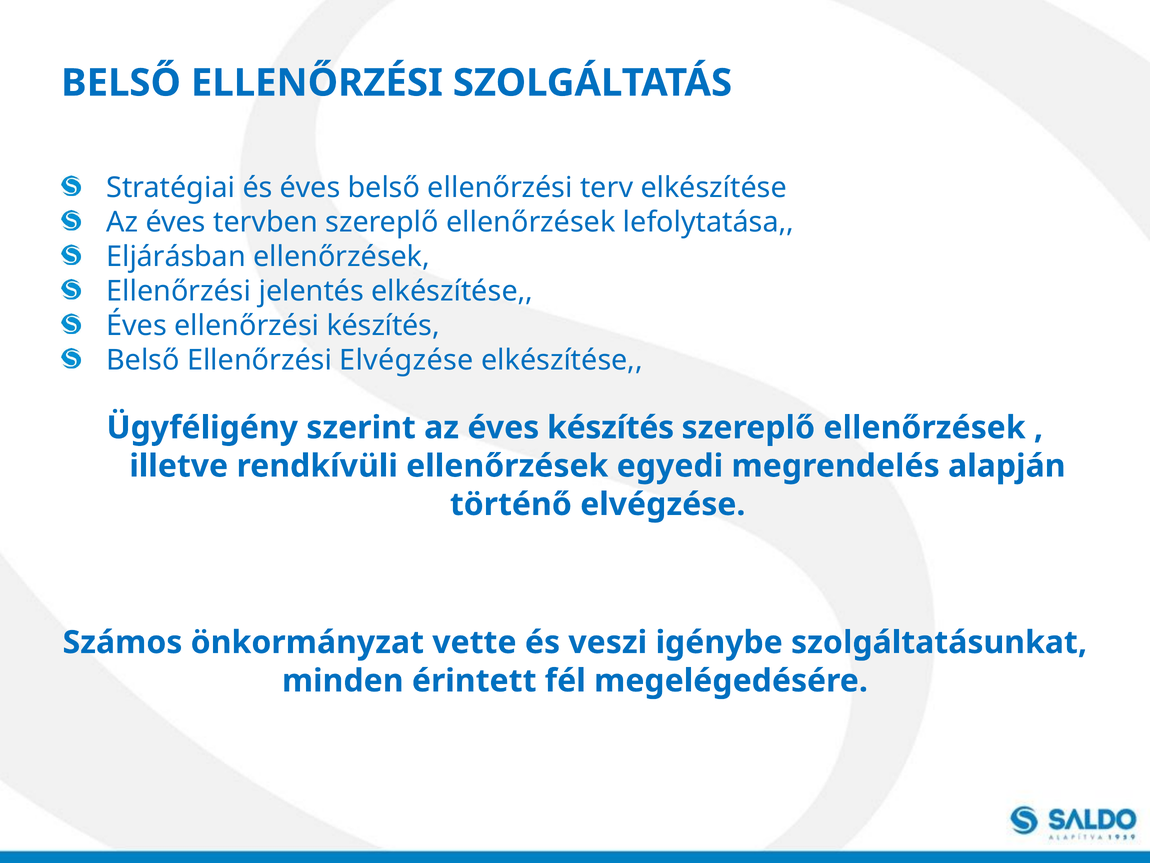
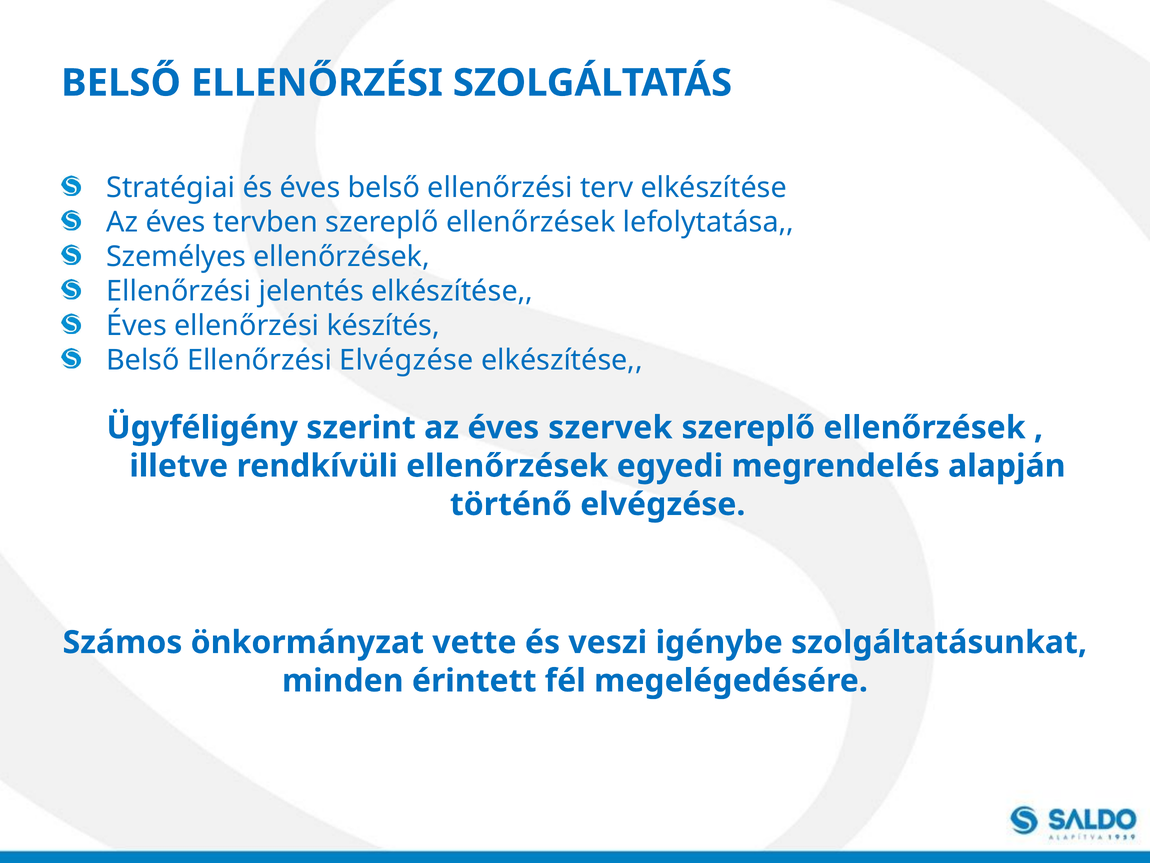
Eljárásban: Eljárásban -> Személyes
éves készítés: készítés -> szervek
